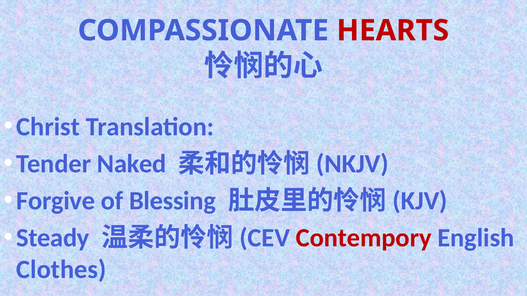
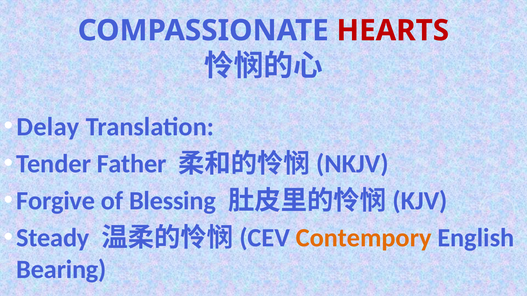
Christ: Christ -> Delay
Naked: Naked -> Father
Contempory colour: red -> orange
Clothes: Clothes -> Bearing
